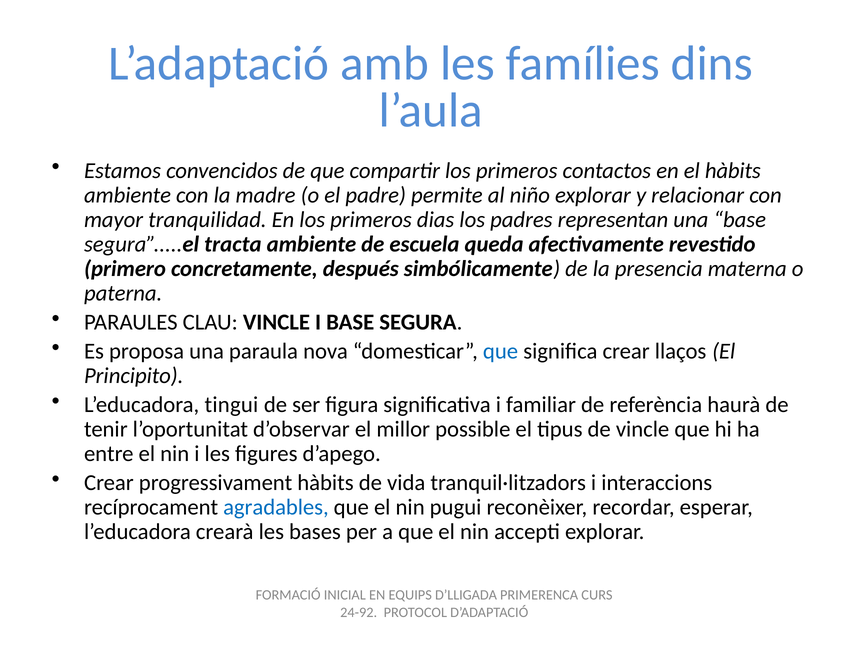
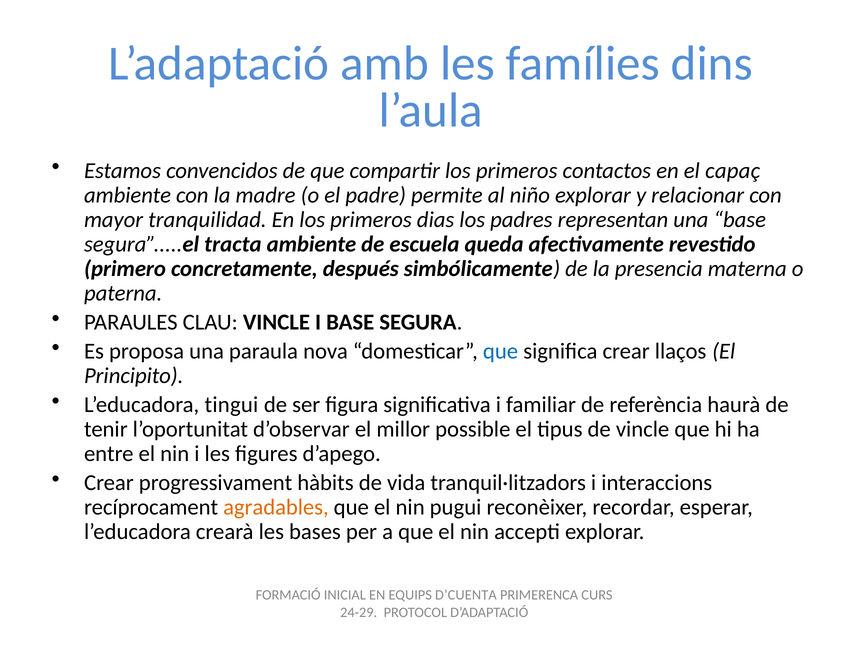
el hàbits: hàbits -> capaç
agradables colour: blue -> orange
D’LLIGADA: D’LLIGADA -> D’CUENTA
24-92: 24-92 -> 24-29
